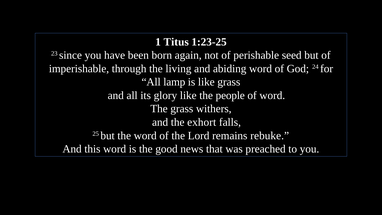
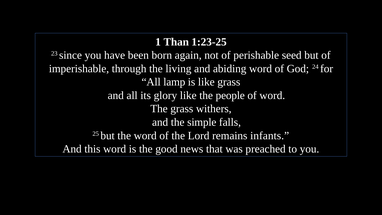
Titus: Titus -> Than
exhort: exhort -> simple
rebuke: rebuke -> infants
